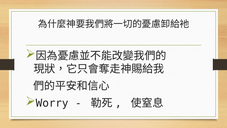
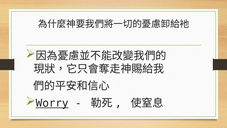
Worry underline: none -> present
